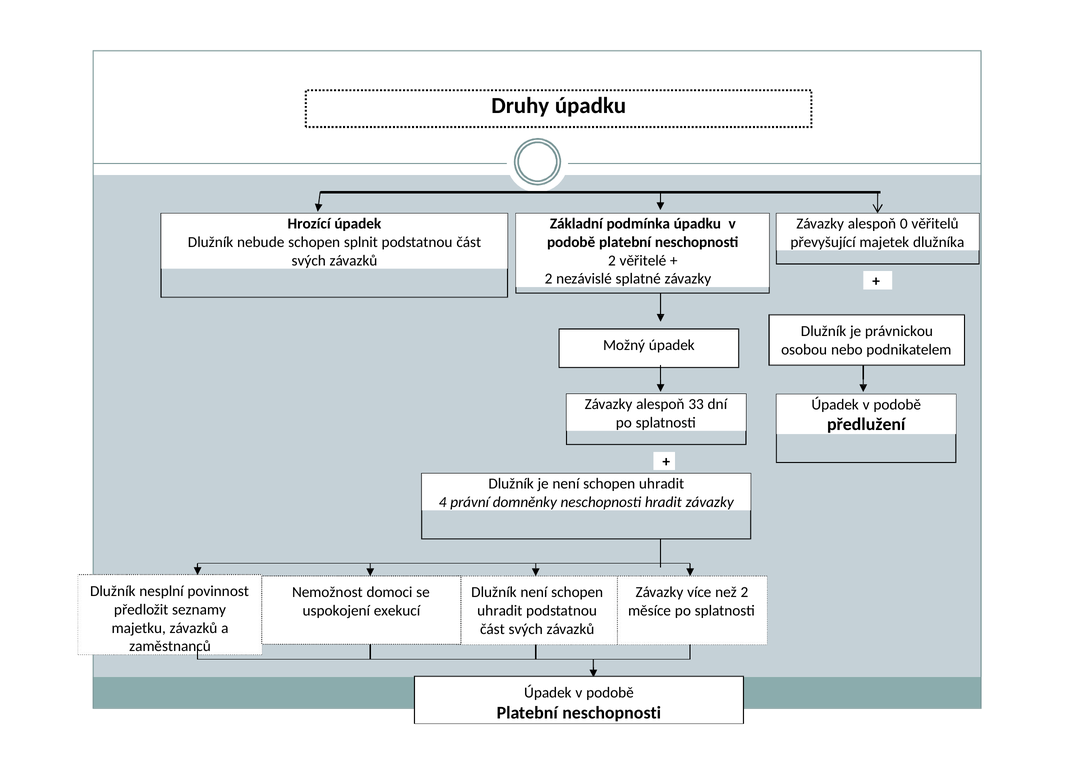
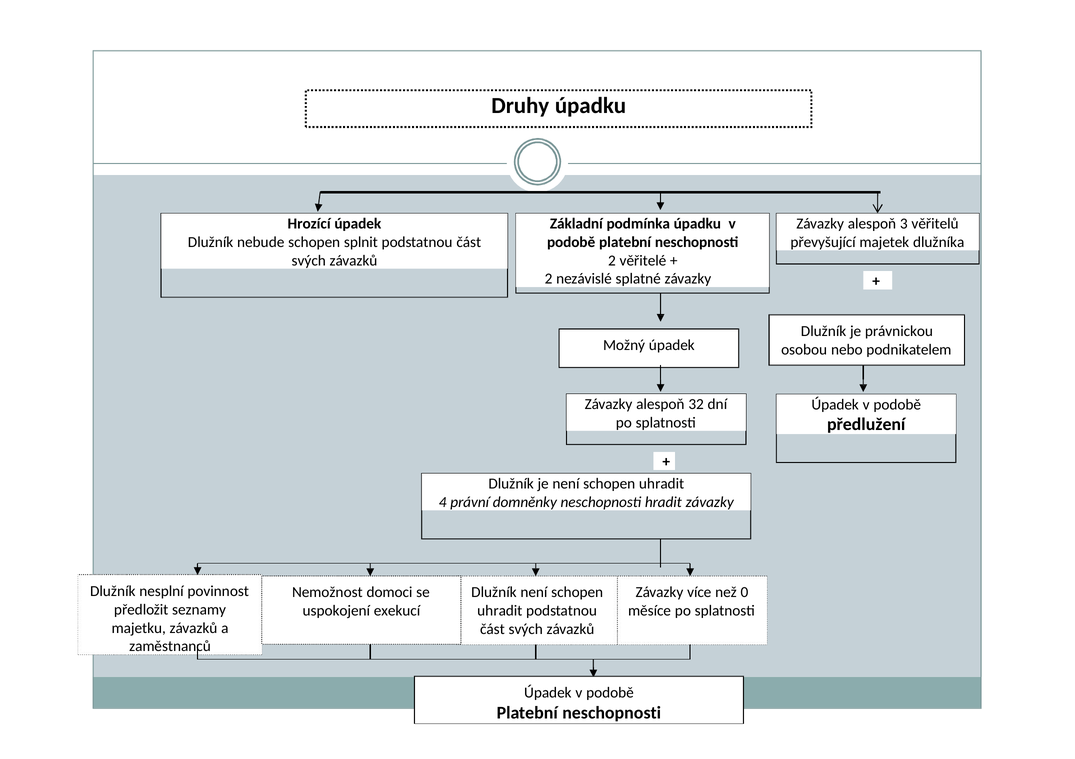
0: 0 -> 3
33: 33 -> 32
než 2: 2 -> 0
